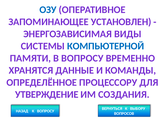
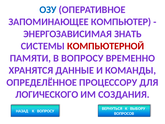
УСТАНОВЛЕН: УСТАНОВЛЕН -> КОМПЬЮТЕР
ВИДЫ: ВИДЫ -> ЗНАТЬ
КОМПЬЮТЕРНОЙ colour: blue -> red
УТВЕРЖДЕНИЕ: УТВЕРЖДЕНИЕ -> ЛОГИЧЕСКОГО
